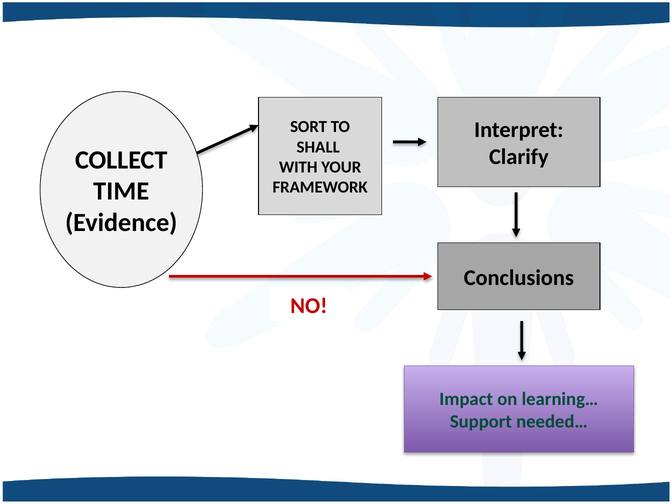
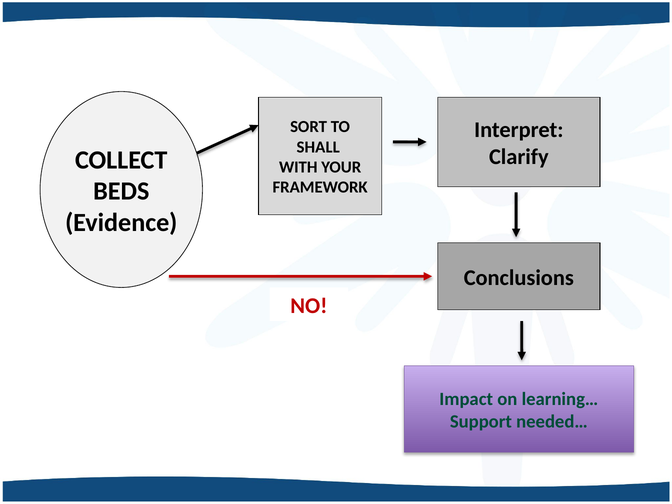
TIME: TIME -> BEDS
